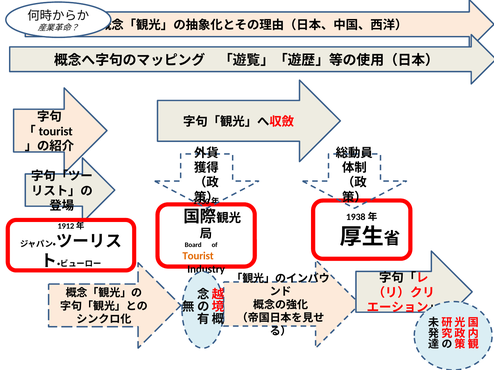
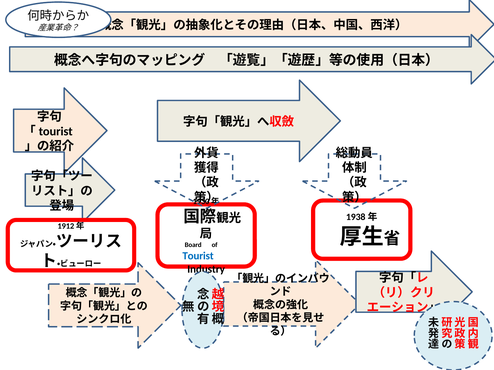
Tourist colour: orange -> blue
